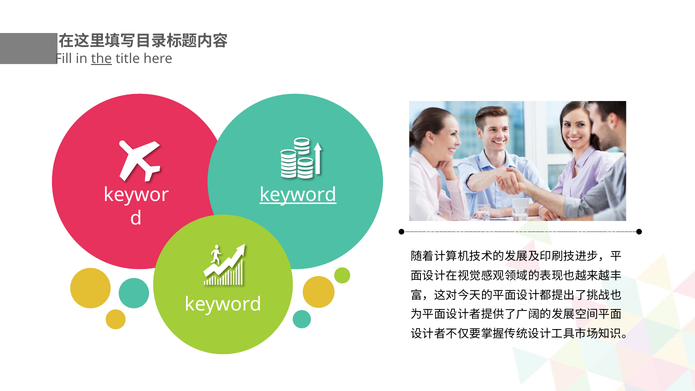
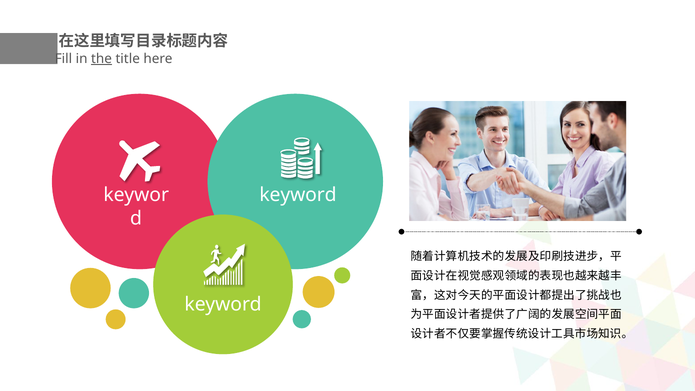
keyword at (298, 195) underline: present -> none
